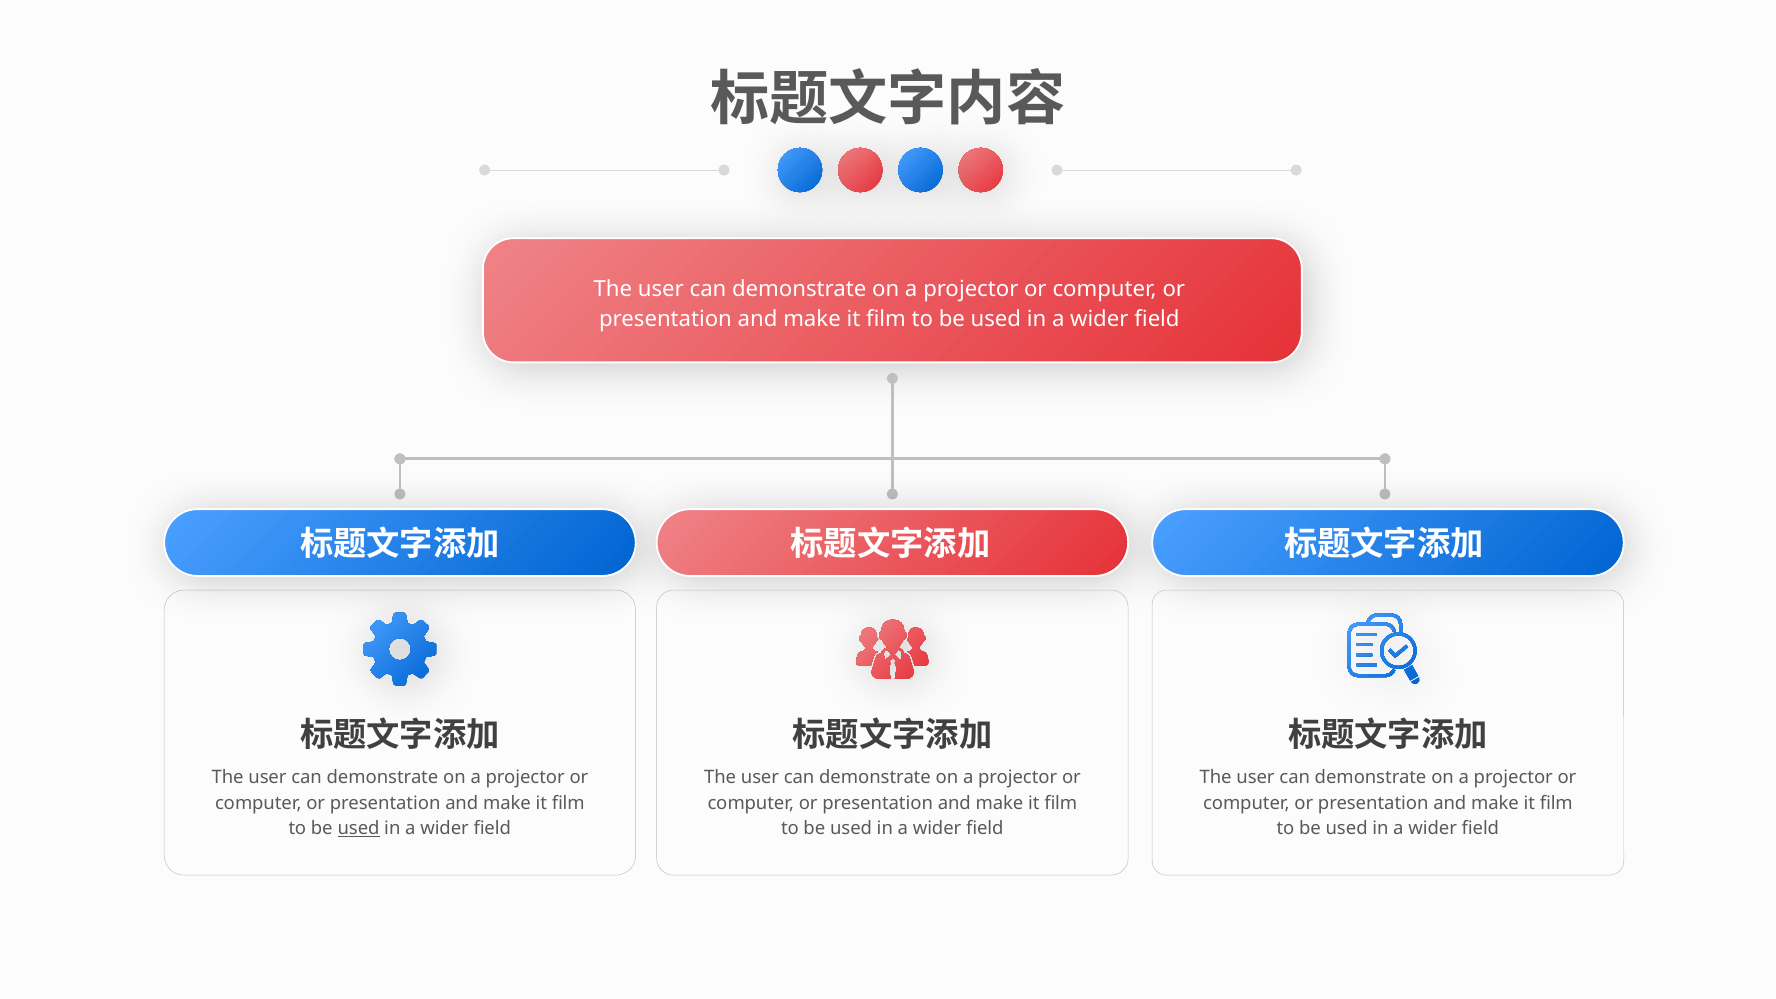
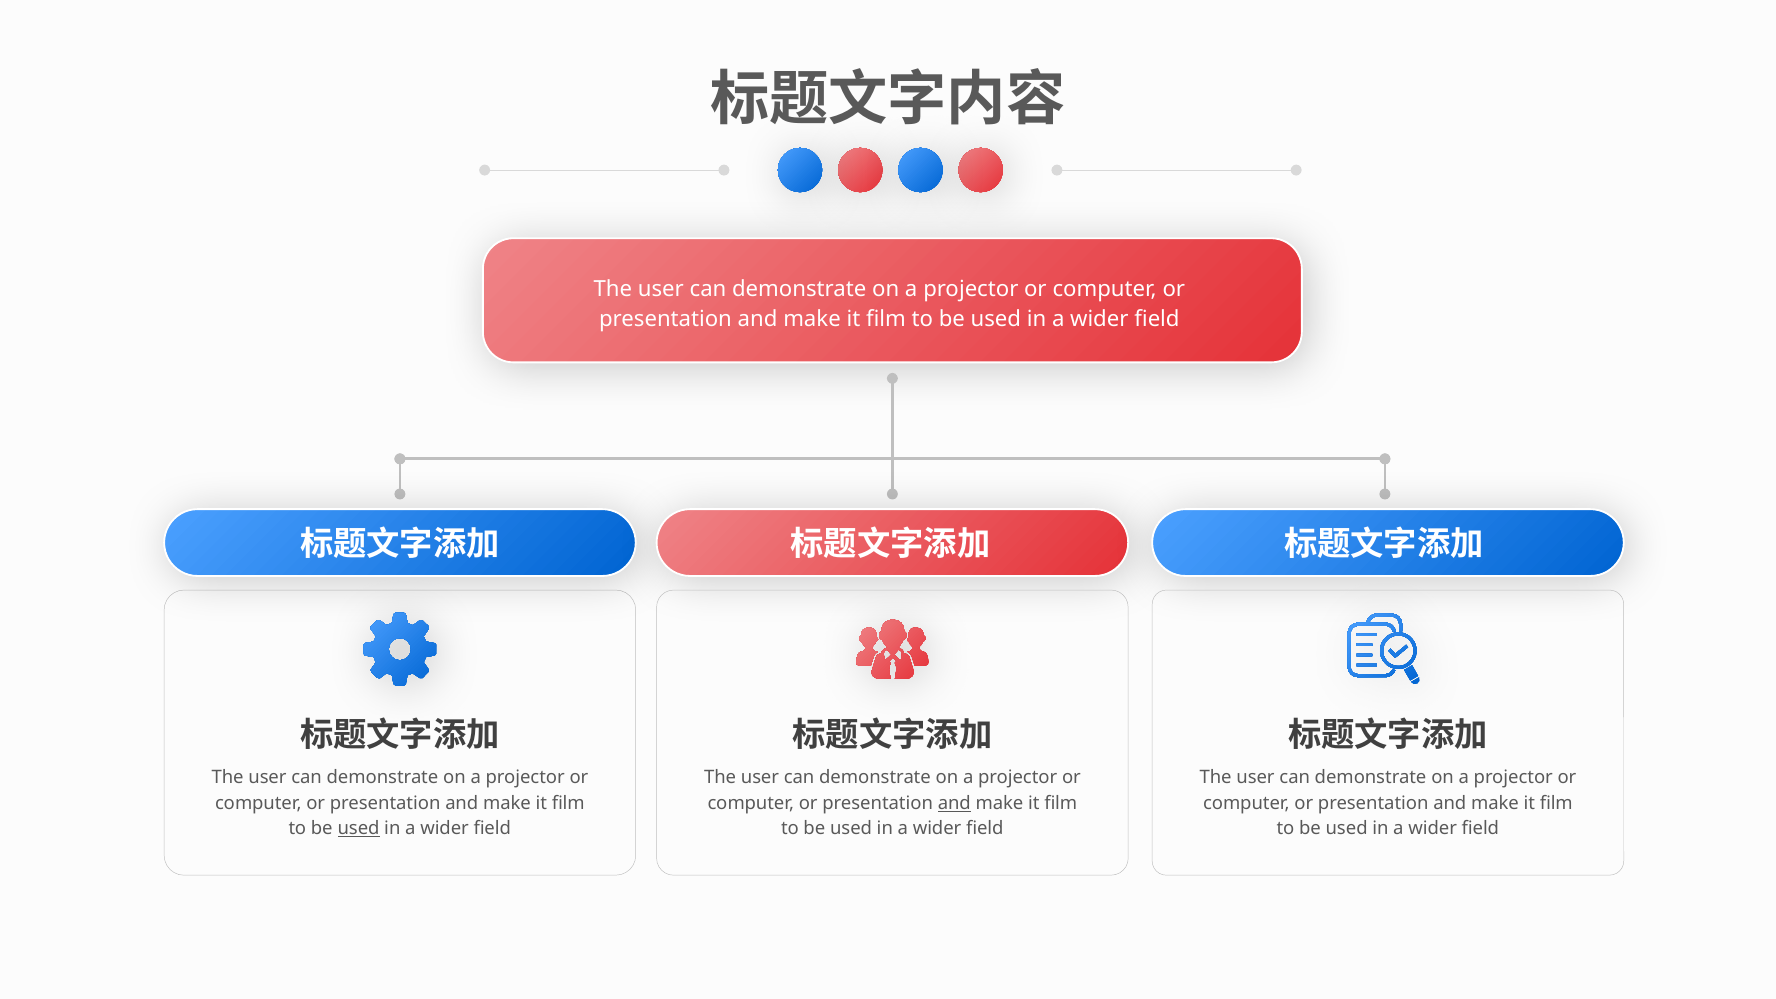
and at (954, 803) underline: none -> present
